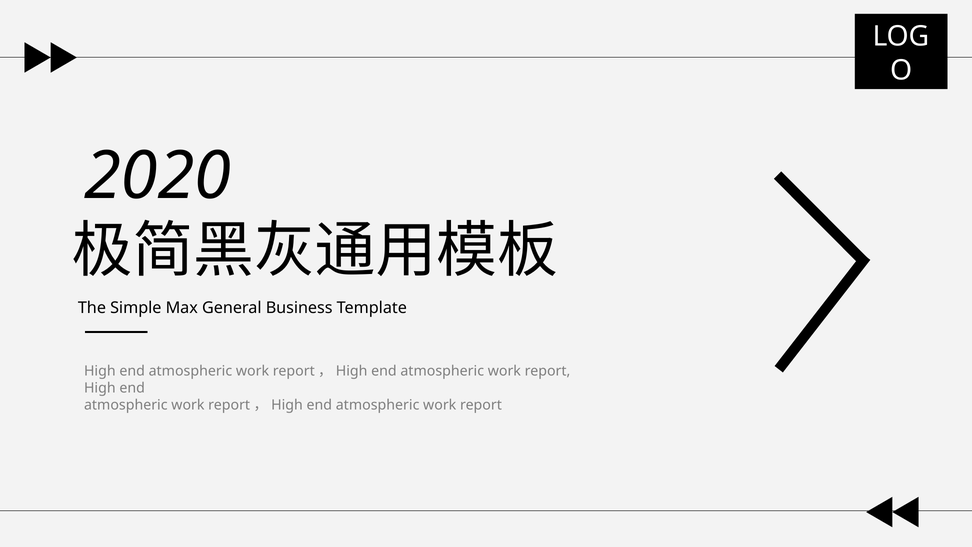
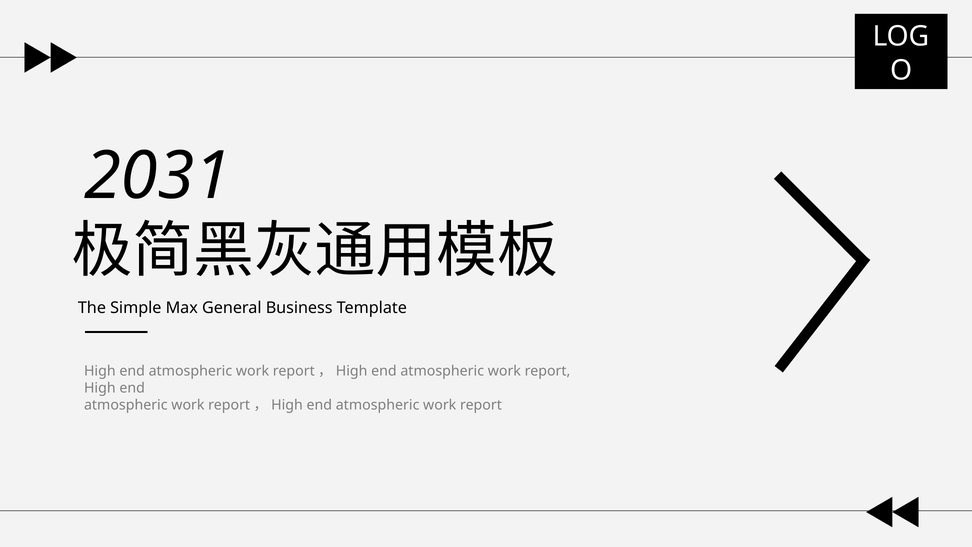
2020: 2020 -> 2031
